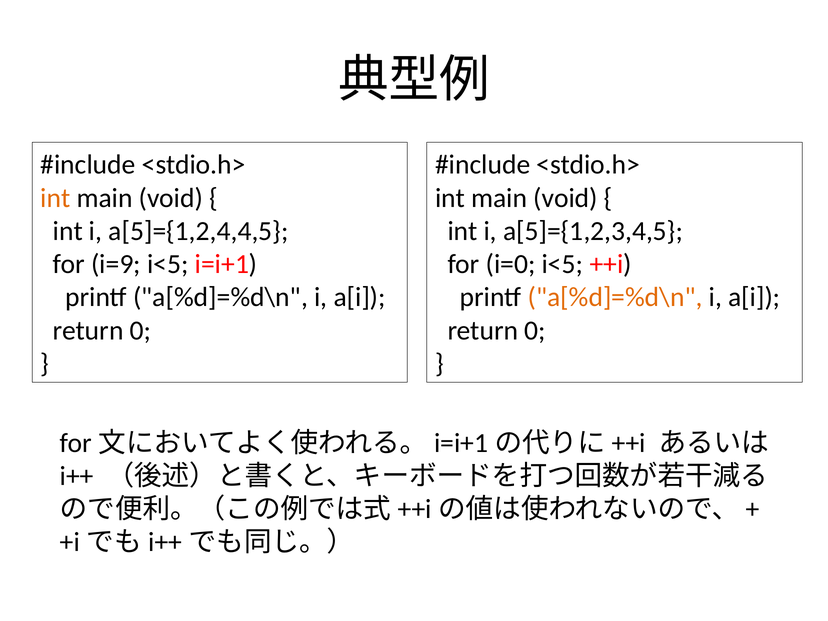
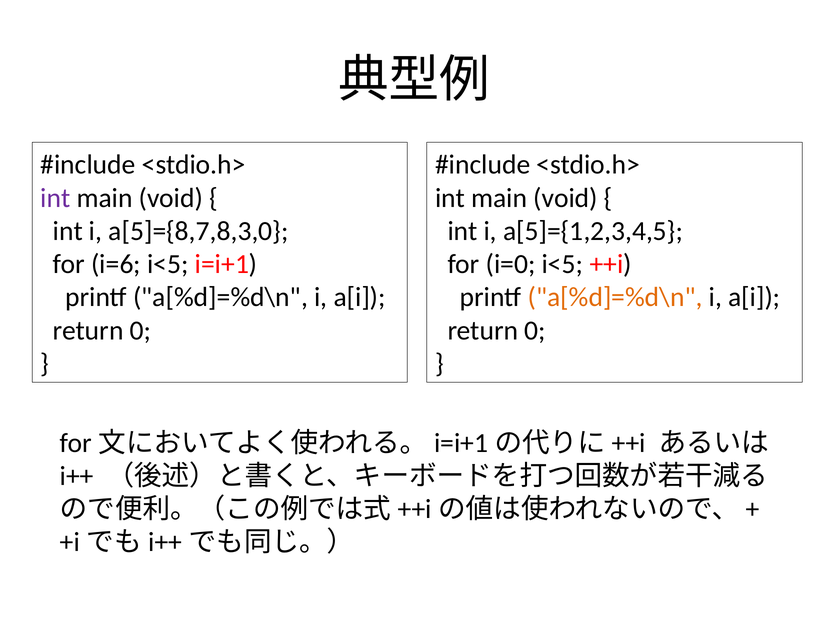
int at (55, 198) colour: orange -> purple
a[5]={1,2,4,4,5: a[5]={1,2,4,4,5 -> a[5]={8,7,8,3,0
i=9: i=9 -> i=6
